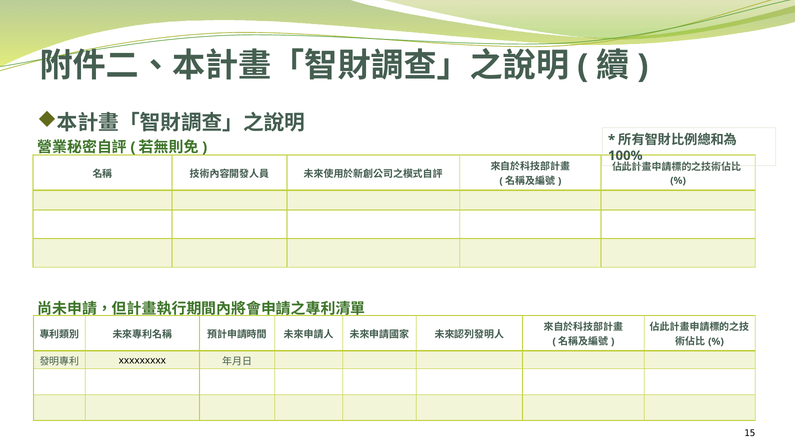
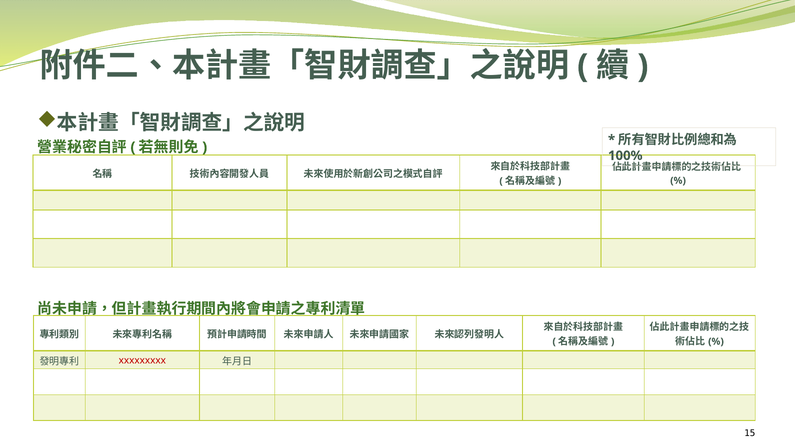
xxxxxxxxx colour: black -> red
